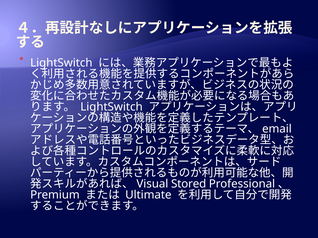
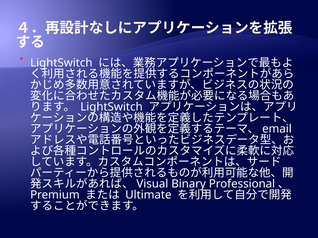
Stored: Stored -> Binary
